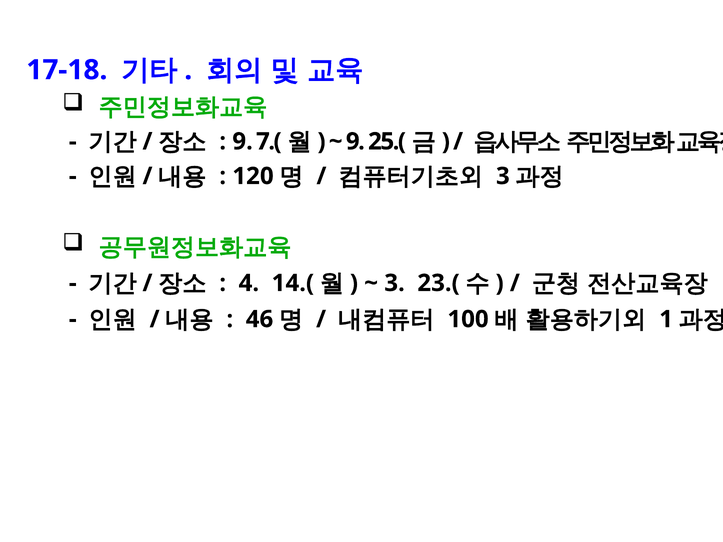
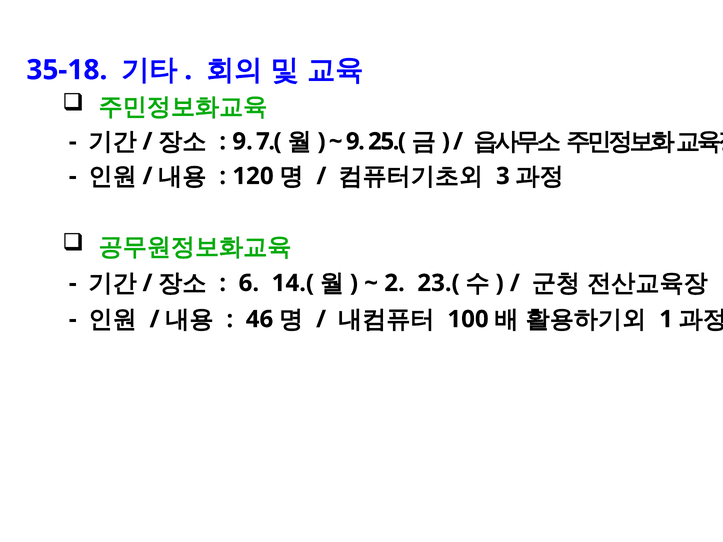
17-18: 17-18 -> 35-18
4: 4 -> 6
3 at (395, 283): 3 -> 2
